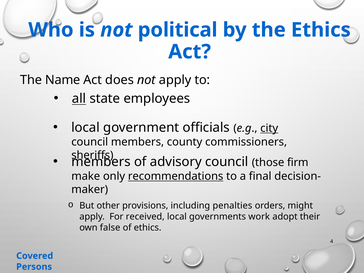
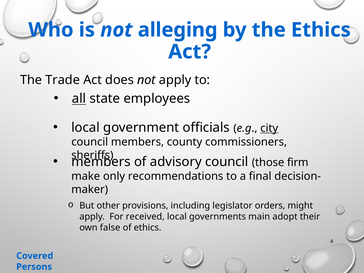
political: political -> alleging
Name: Name -> Trade
recommendations underline: present -> none
penalties: penalties -> legislator
work: work -> main
